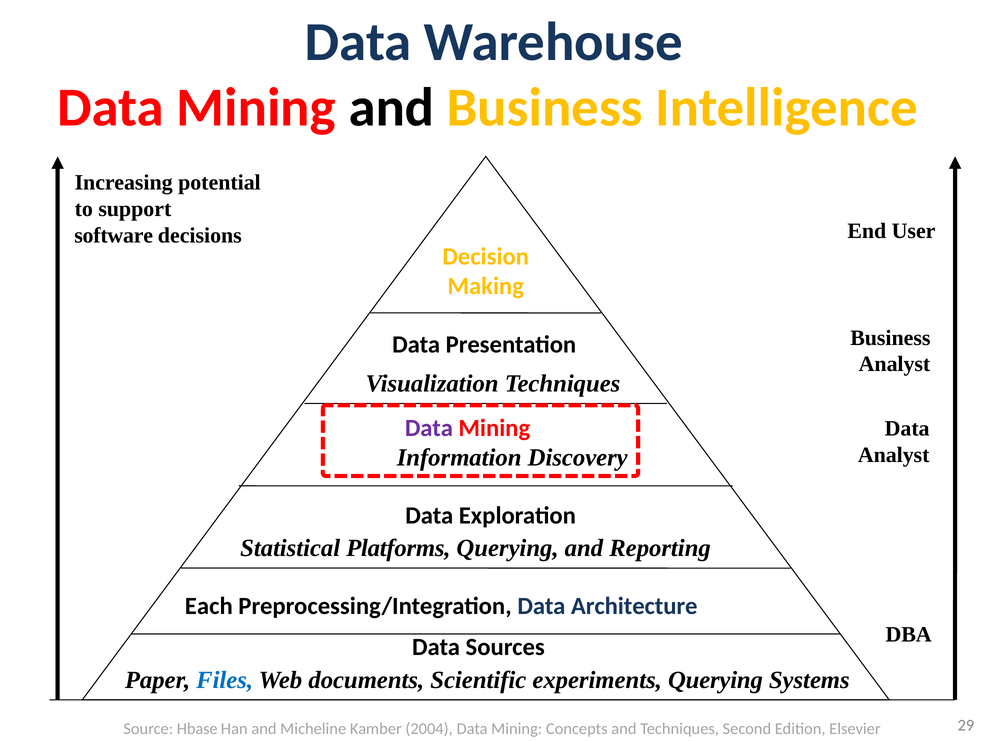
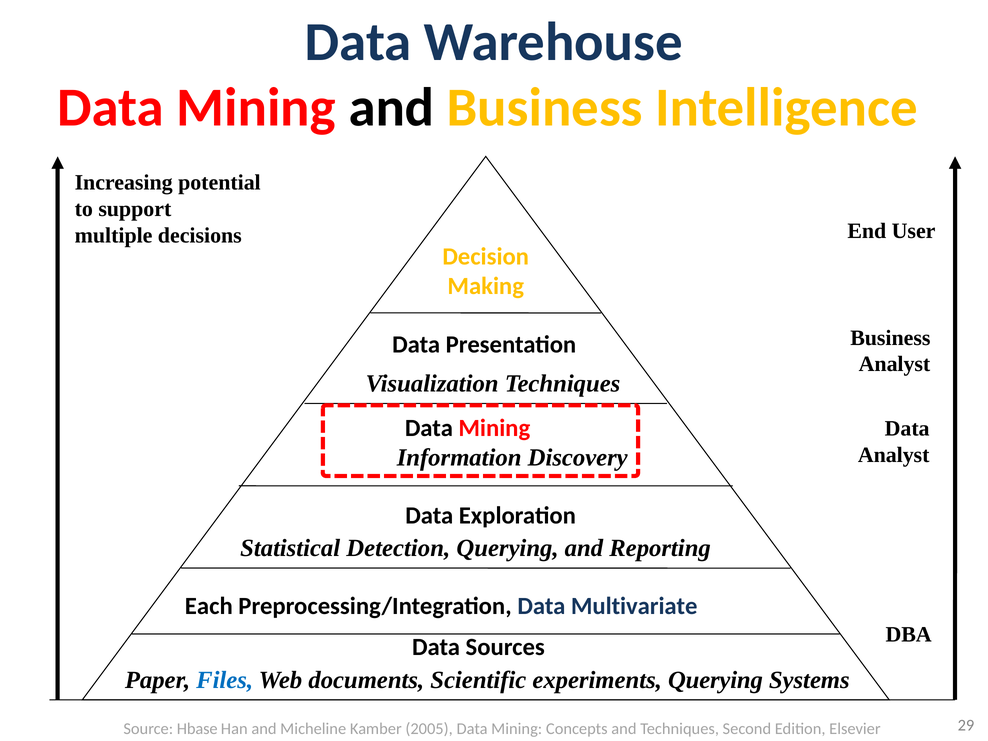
software: software -> multiple
Data at (429, 428) colour: purple -> black
Platforms: Platforms -> Detection
Architecture: Architecture -> Multivariate
2004: 2004 -> 2005
